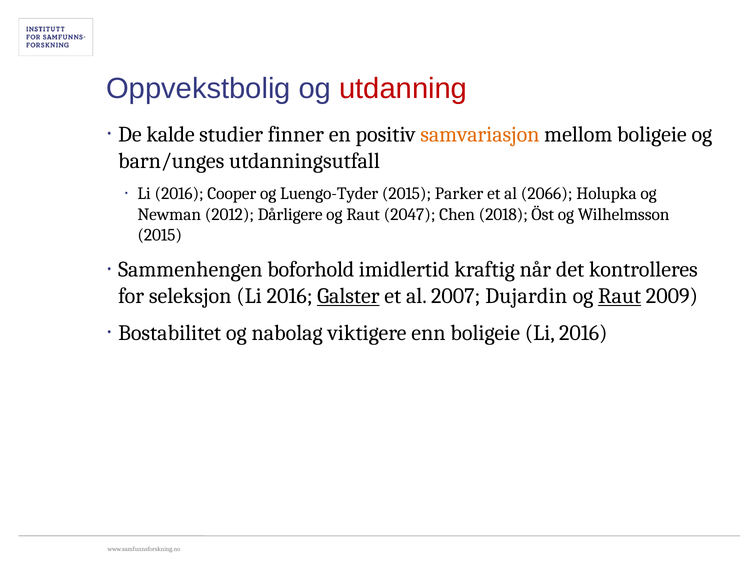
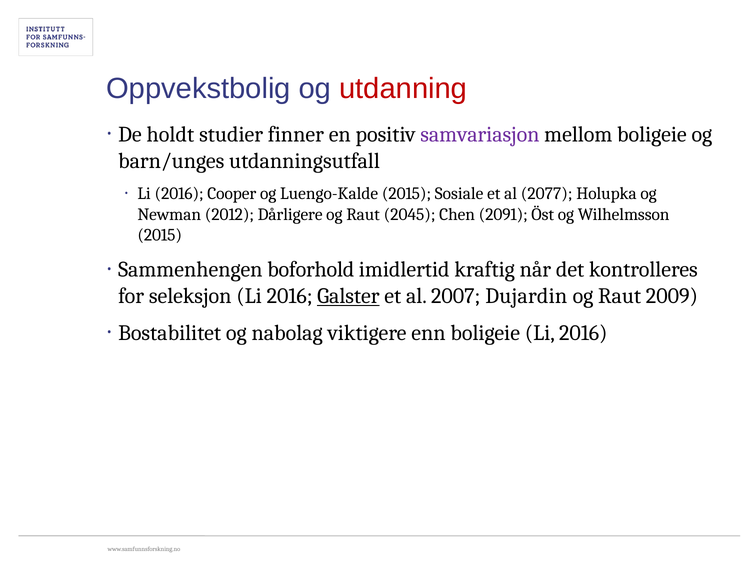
kalde: kalde -> holdt
samvariasjon colour: orange -> purple
Luengo-Tyder: Luengo-Tyder -> Luengo-Kalde
Parker: Parker -> Sosiale
2066: 2066 -> 2077
2047: 2047 -> 2045
2018: 2018 -> 2091
Raut at (620, 296) underline: present -> none
